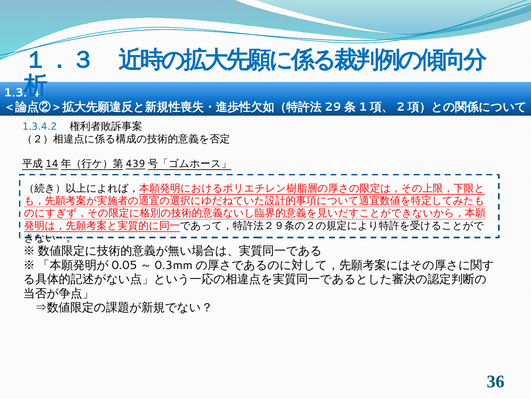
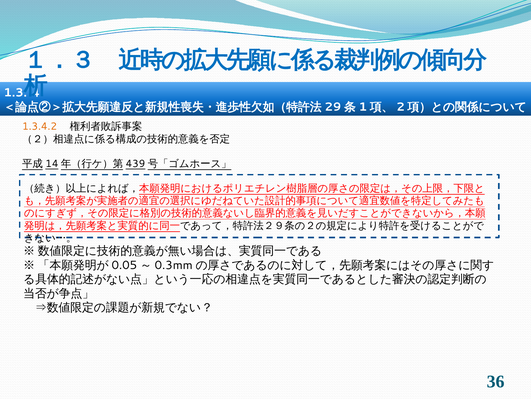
1.3.4.2 colour: blue -> orange
